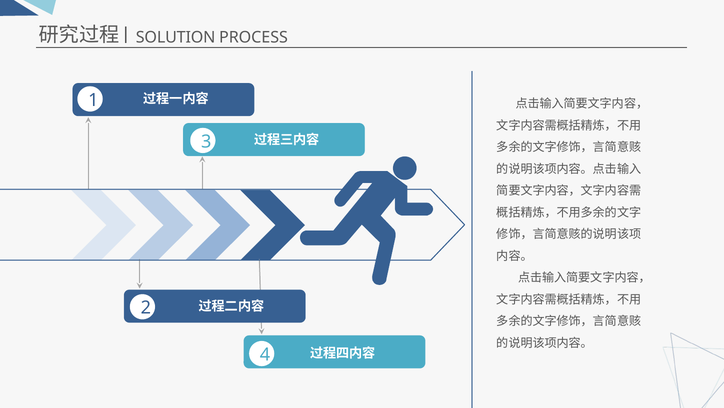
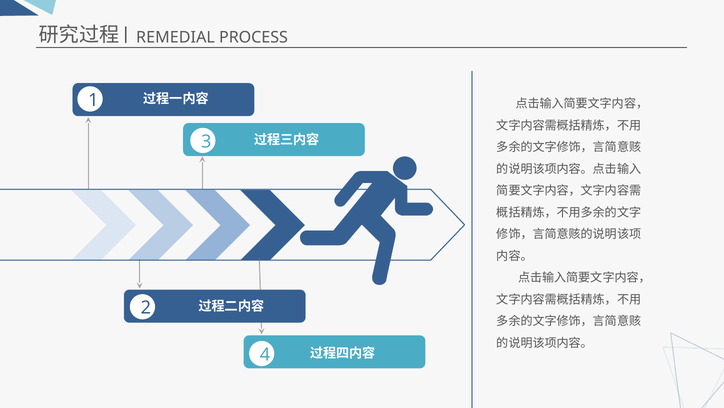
SOLUTION: SOLUTION -> REMEDIAL
